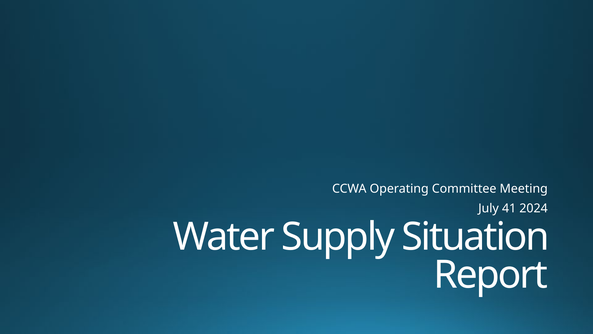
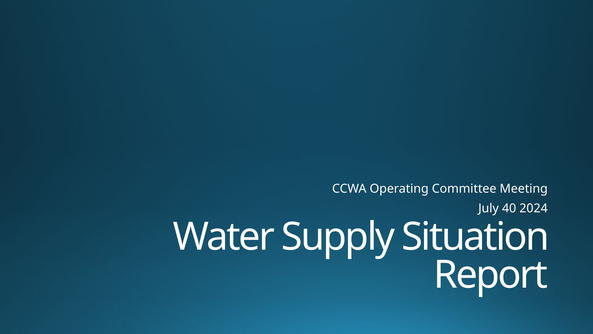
41: 41 -> 40
